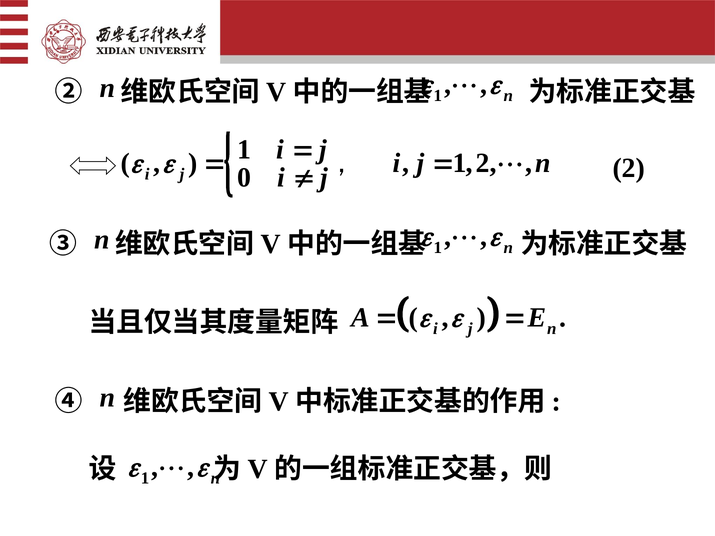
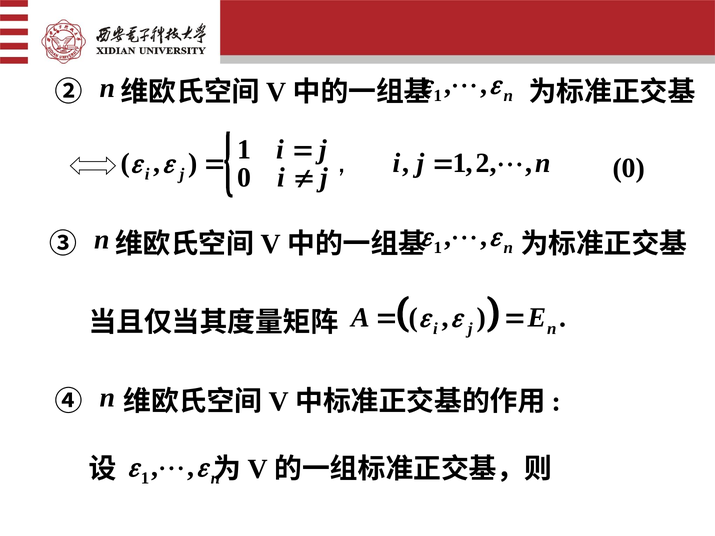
2 at (629, 168): 2 -> 0
